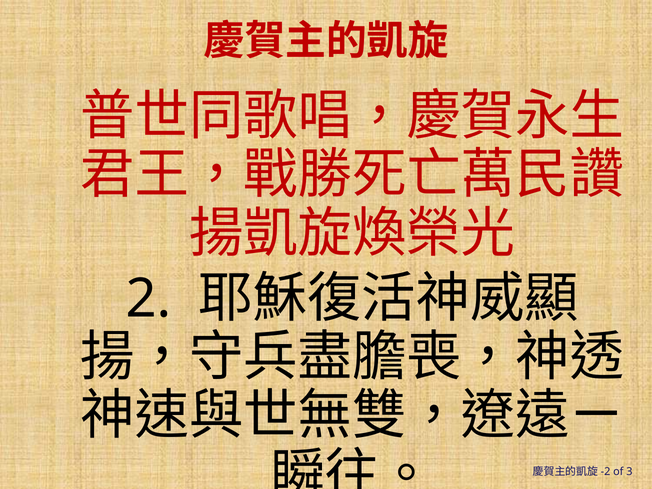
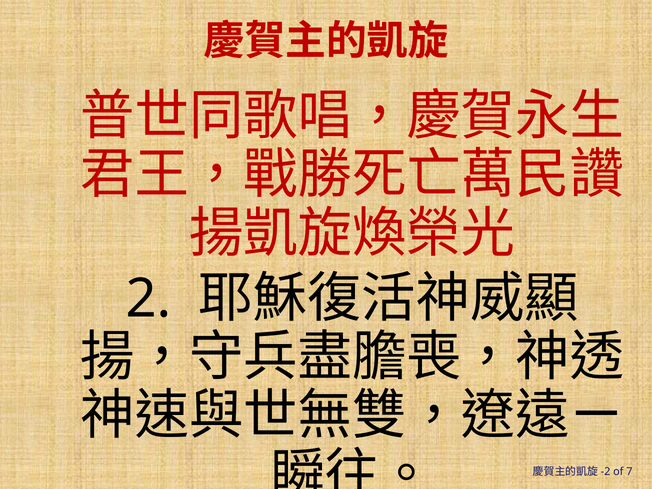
3: 3 -> 7
